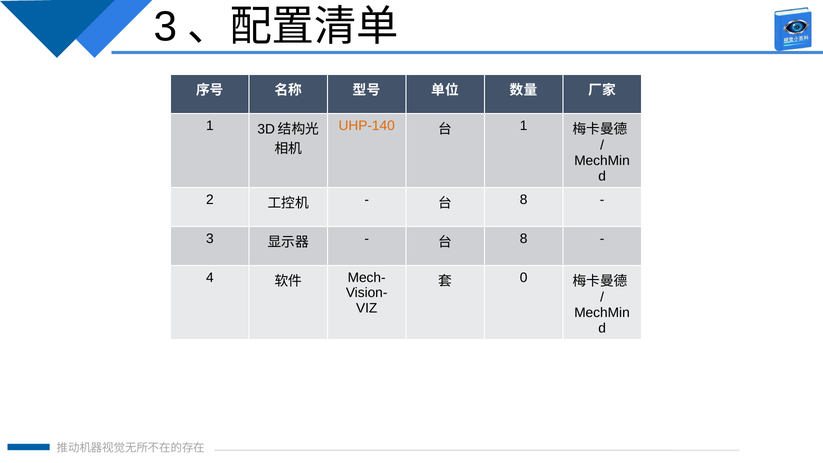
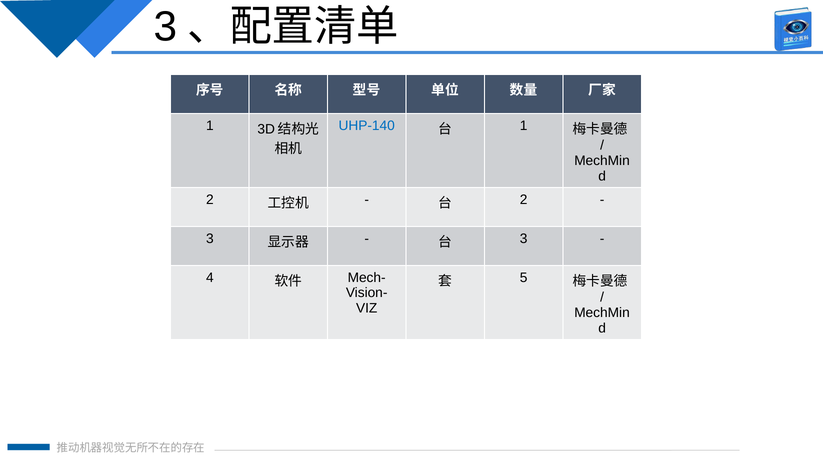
UHP-140 colour: orange -> blue
8 at (524, 200): 8 -> 2
8 at (524, 239): 8 -> 3
0: 0 -> 5
